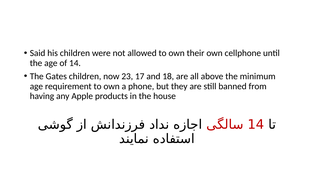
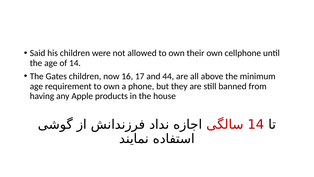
23: 23 -> 16
18: 18 -> 44
